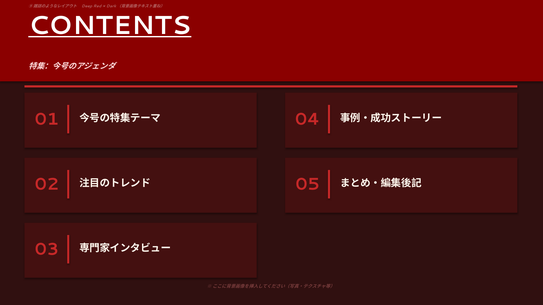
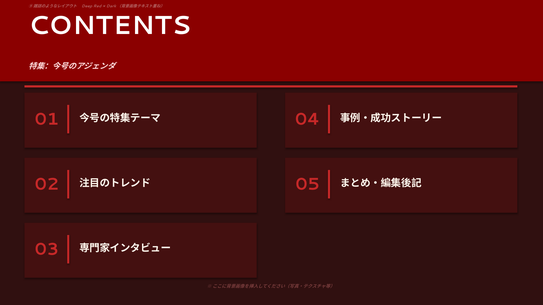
CONTENTS underline: present -> none
